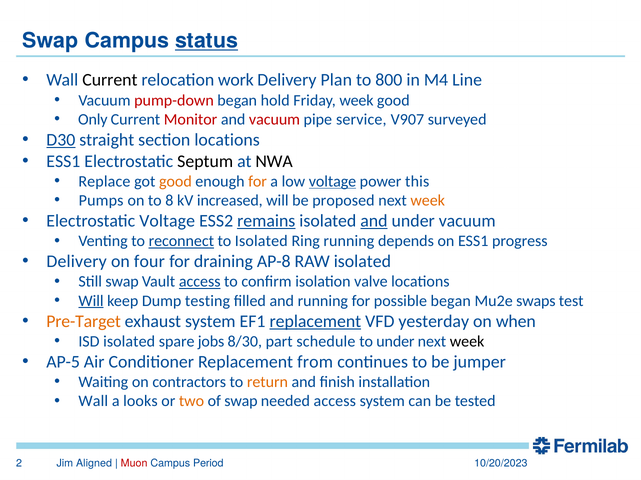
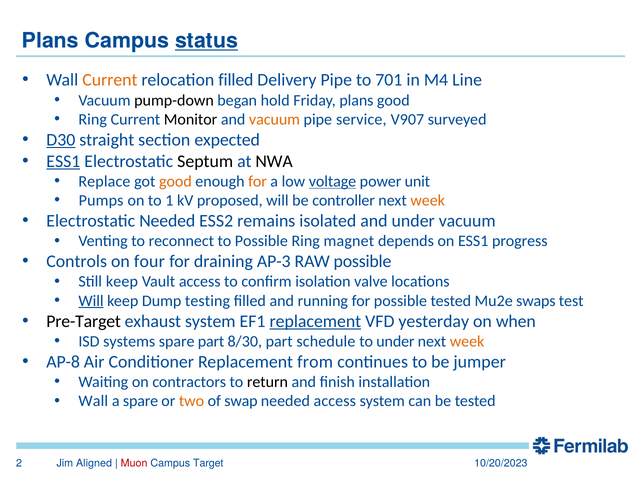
Swap at (50, 41): Swap -> Plans
Current at (110, 80) colour: black -> orange
relocation work: work -> filled
Delivery Plan: Plan -> Pipe
800: 800 -> 701
pump-down colour: red -> black
Friday week: week -> plans
Only at (93, 120): Only -> Ring
Monitor colour: red -> black
vacuum at (275, 120) colour: red -> orange
section locations: locations -> expected
ESS1 at (63, 161) underline: none -> present
this: this -> unit
to 8: 8 -> 1
increased: increased -> proposed
proposed: proposed -> controller
Electrostatic Voltage: Voltage -> Needed
remains underline: present -> none
and at (374, 221) underline: present -> none
reconnect underline: present -> none
to Isolated: Isolated -> Possible
Ring running: running -> magnet
Delivery at (77, 262): Delivery -> Controls
AP-8: AP-8 -> AP-3
RAW isolated: isolated -> possible
Still swap: swap -> keep
access at (200, 282) underline: present -> none
possible began: began -> tested
Pre-Target colour: orange -> black
ISD isolated: isolated -> systems
spare jobs: jobs -> part
week at (467, 342) colour: black -> orange
AP-5: AP-5 -> AP-8
return colour: orange -> black
a looks: looks -> spare
Campus Period: Period -> Target
